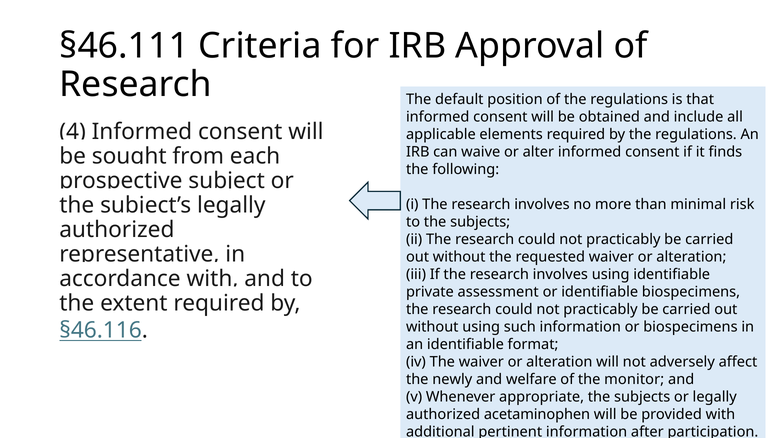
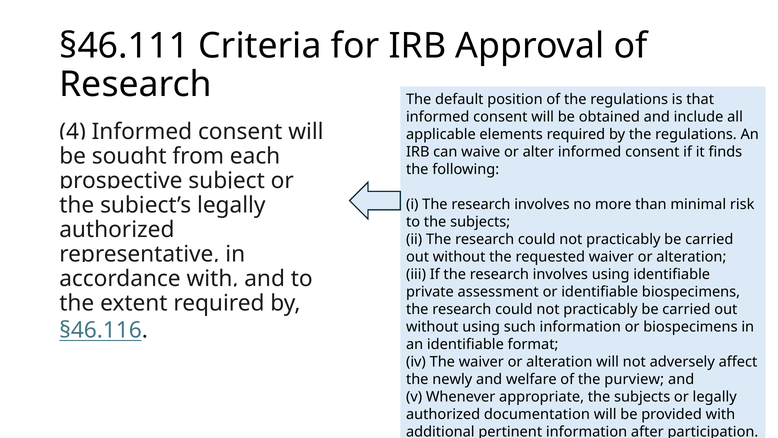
monitor: monitor -> purview
acetaminophen: acetaminophen -> documentation
